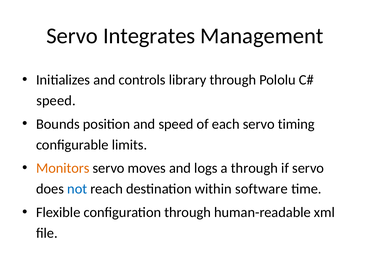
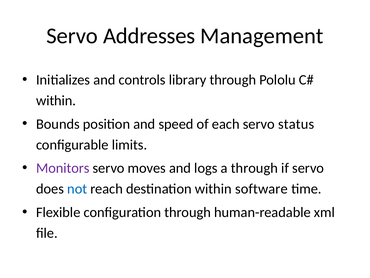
Integrates: Integrates -> Addresses
speed at (56, 100): speed -> within
timing: timing -> status
Monitors colour: orange -> purple
